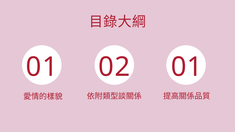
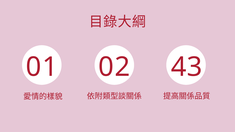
01 01: 01 -> 43
